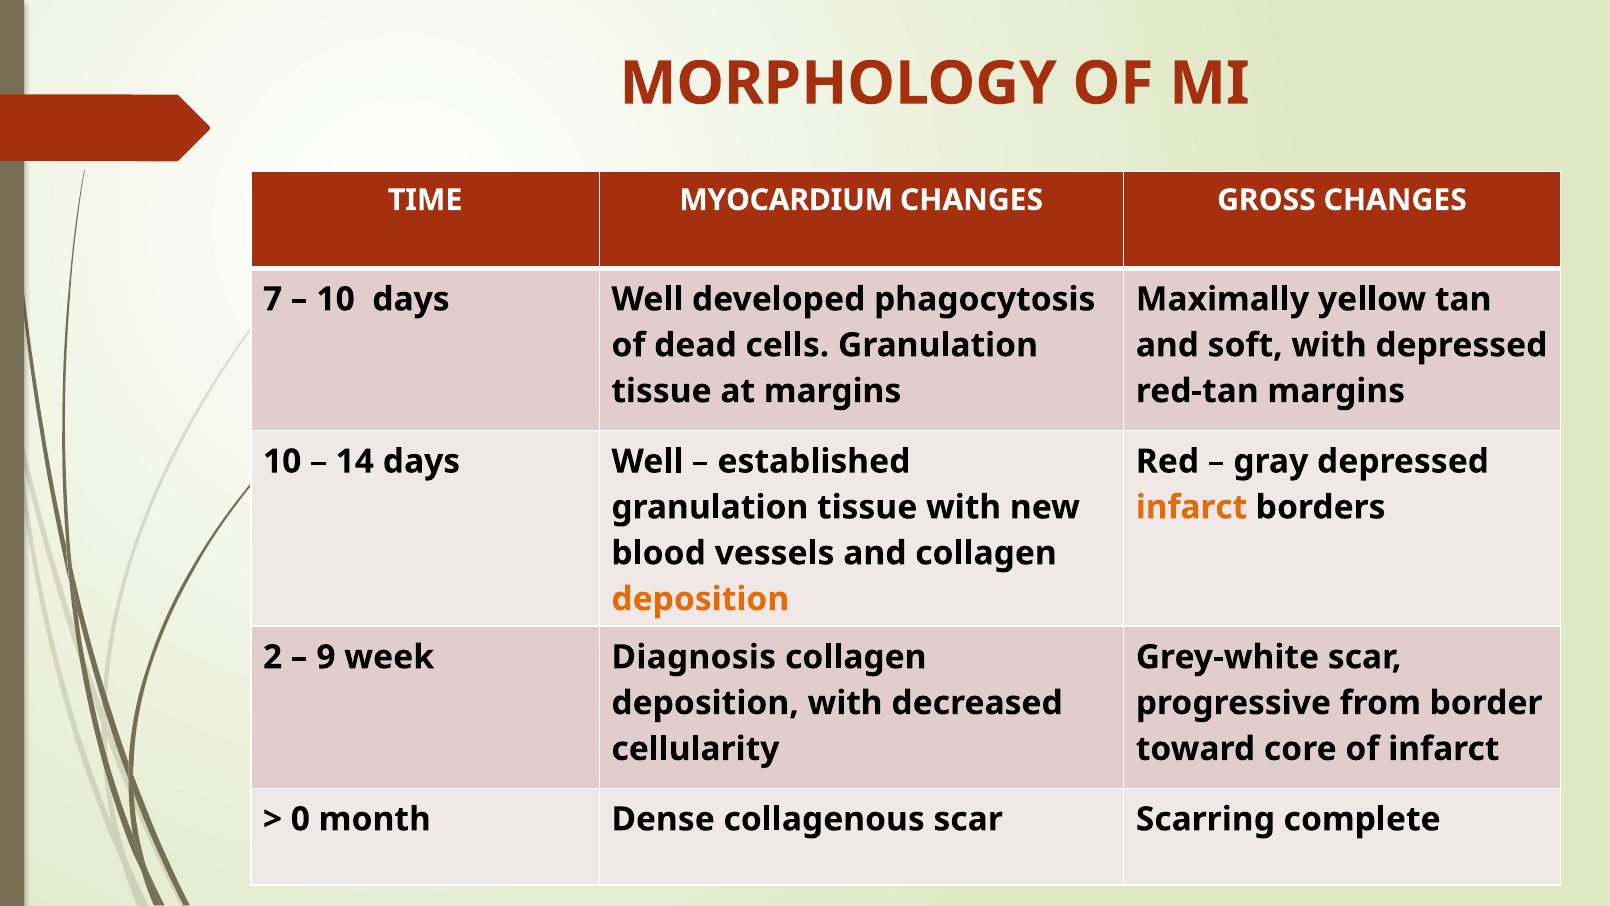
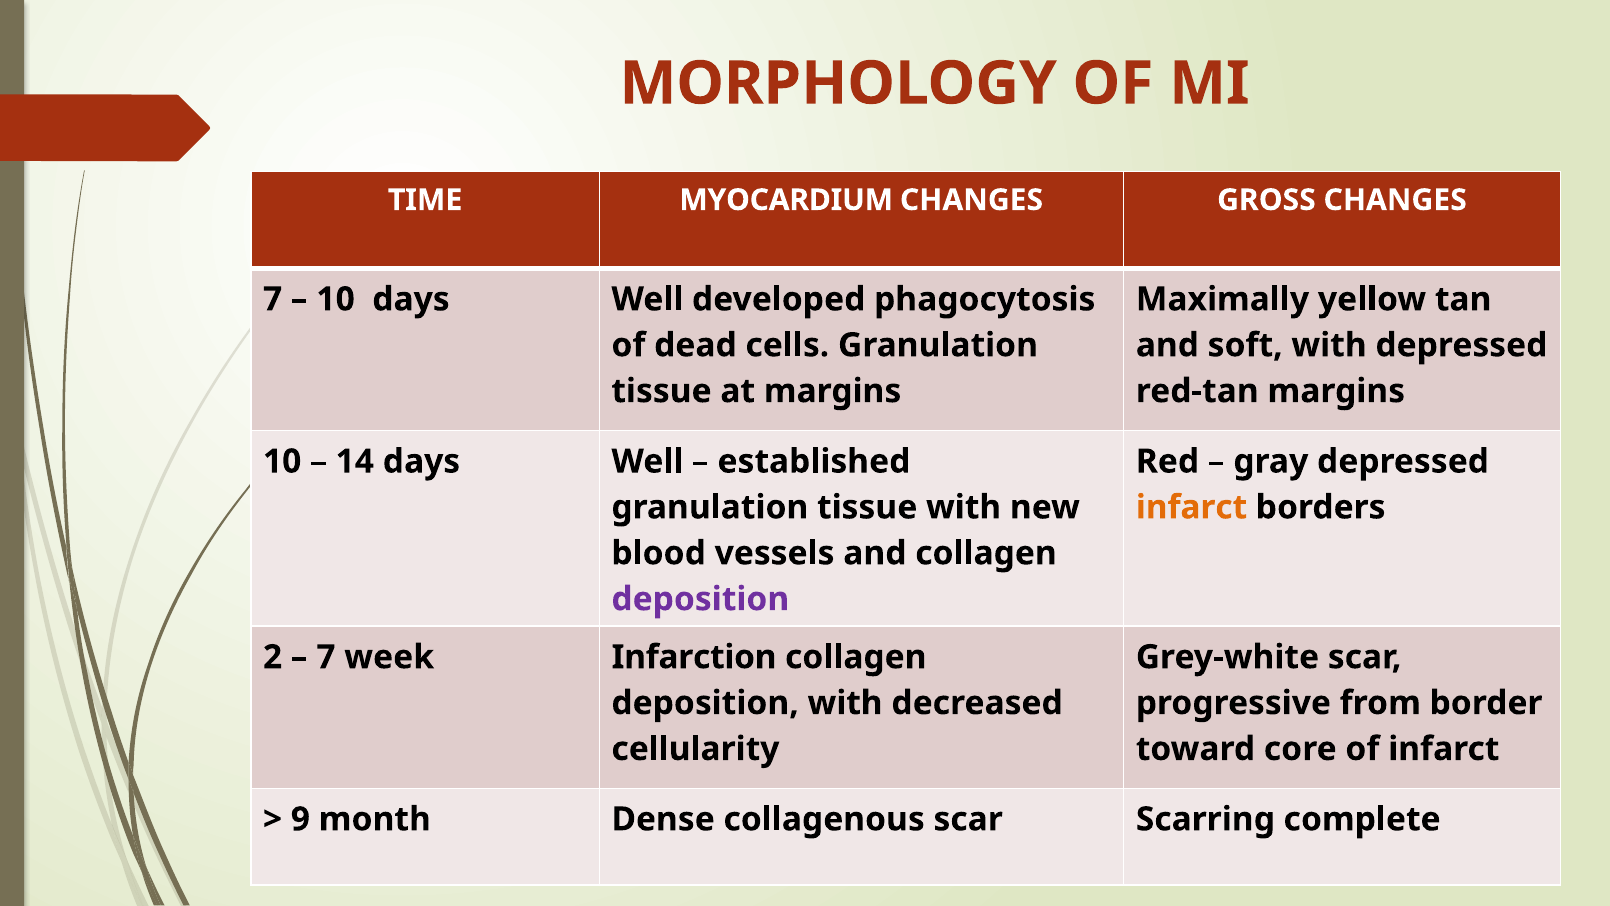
deposition at (700, 599) colour: orange -> purple
9 at (326, 657): 9 -> 7
Diagnosis: Diagnosis -> Infarction
0: 0 -> 9
